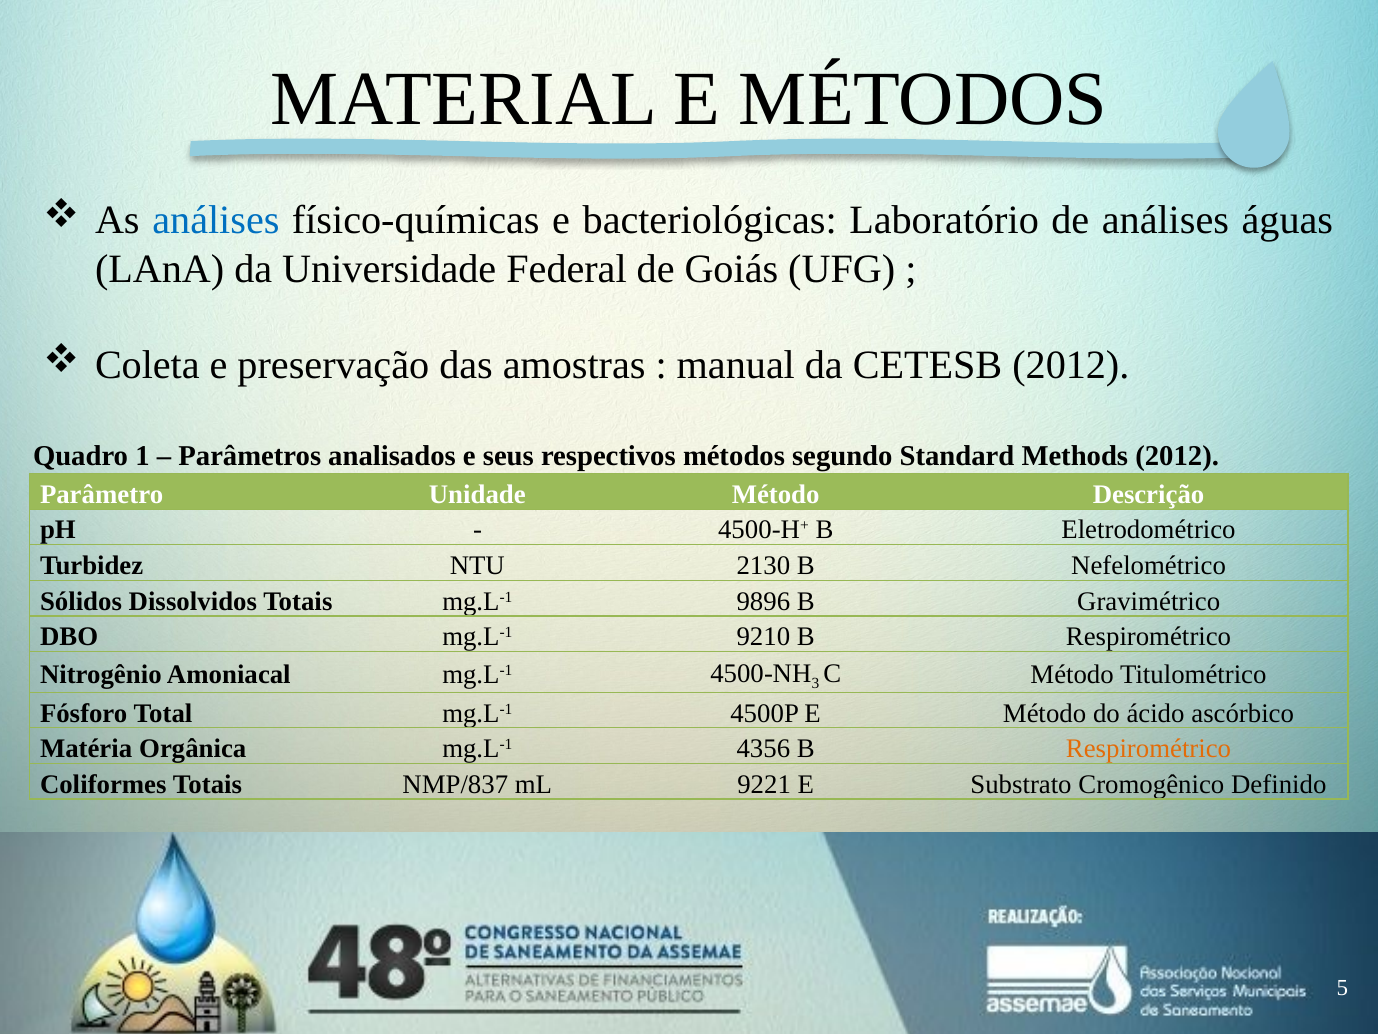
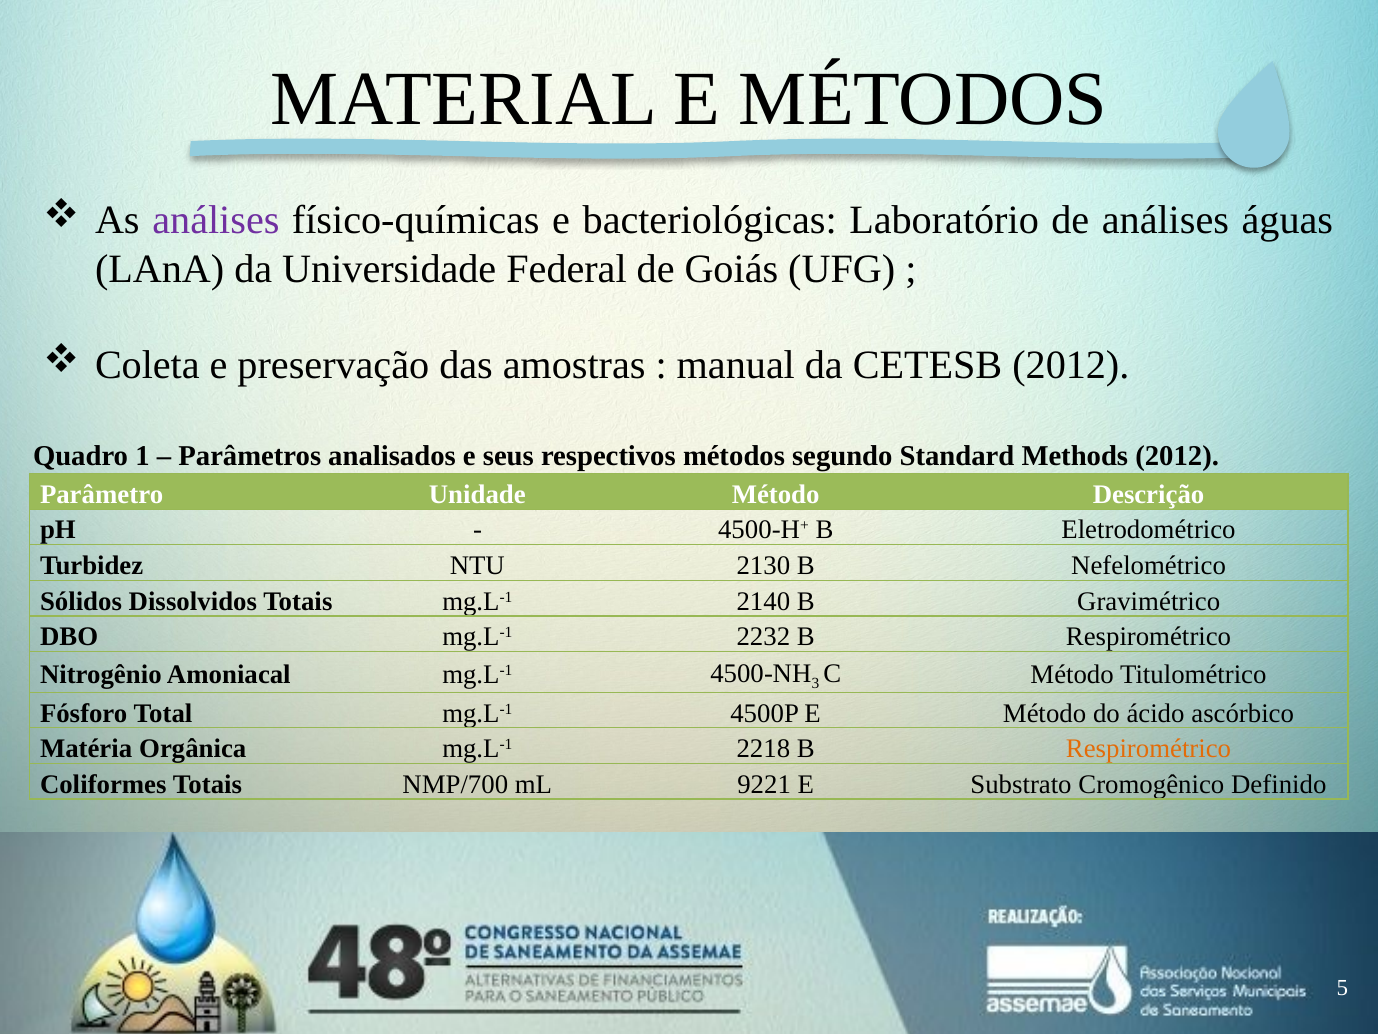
análises at (216, 221) colour: blue -> purple
9896: 9896 -> 2140
9210: 9210 -> 2232
4356: 4356 -> 2218
NMP/837: NMP/837 -> NMP/700
